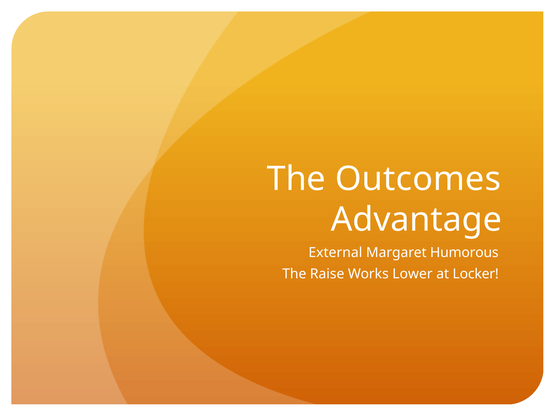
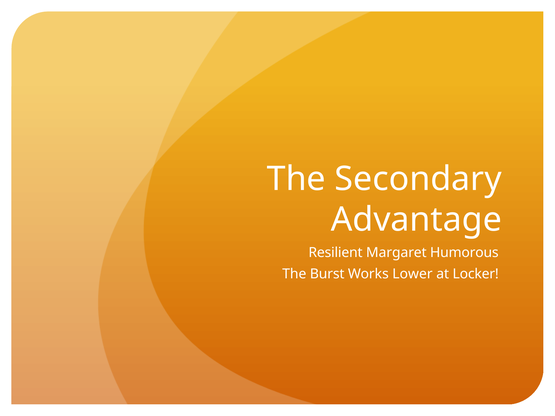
Outcomes: Outcomes -> Secondary
External: External -> Resilient
Raise: Raise -> Burst
